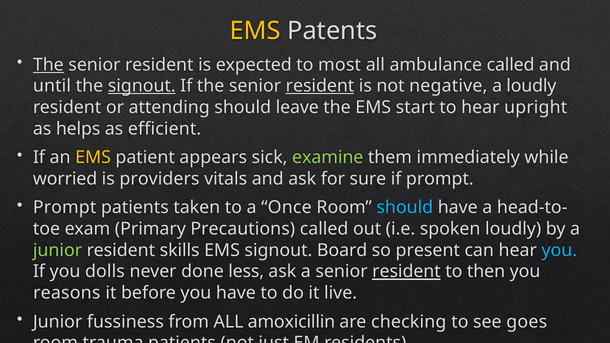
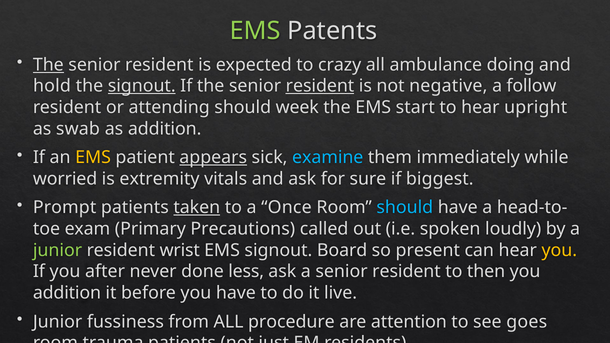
EMS at (255, 31) colour: yellow -> light green
most: most -> crazy
ambulance called: called -> doing
until: until -> hold
a loudly: loudly -> follow
leave: leave -> week
helps: helps -> swab
as efficient: efficient -> addition
appears underline: none -> present
examine colour: light green -> light blue
providers: providers -> extremity
if prompt: prompt -> biggest
taken underline: none -> present
skills: skills -> wrist
you at (559, 250) colour: light blue -> yellow
dolls: dolls -> after
resident at (406, 272) underline: present -> none
reasons at (67, 293): reasons -> addition
amoxicillin: amoxicillin -> procedure
checking: checking -> attention
